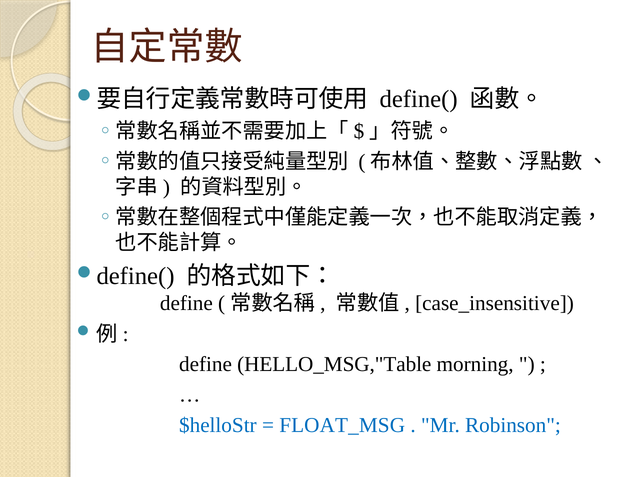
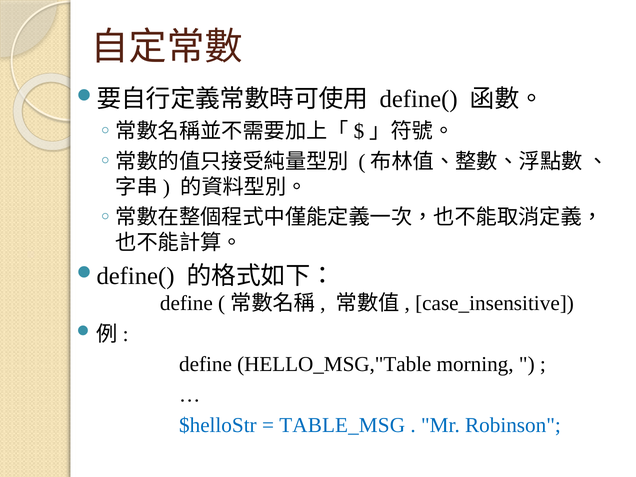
FLOAT_MSG: FLOAT_MSG -> TABLE_MSG
